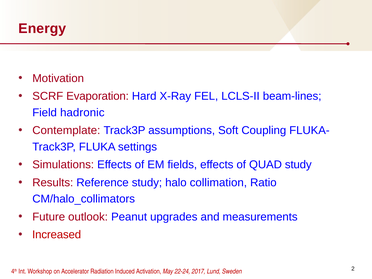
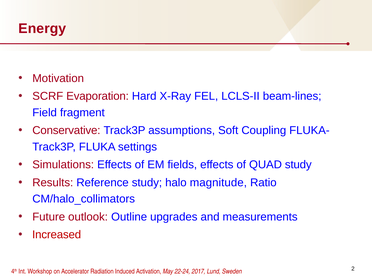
hadronic: hadronic -> fragment
Contemplate: Contemplate -> Conservative
collimation: collimation -> magnitude
Peanut: Peanut -> Outline
